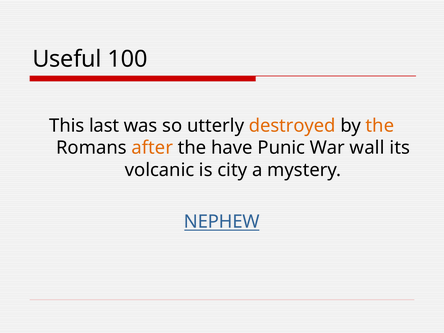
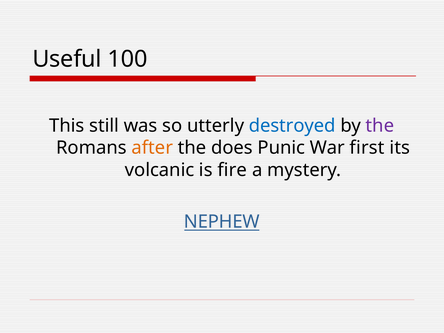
last: last -> still
destroyed colour: orange -> blue
the at (380, 126) colour: orange -> purple
have: have -> does
wall: wall -> first
city: city -> fire
